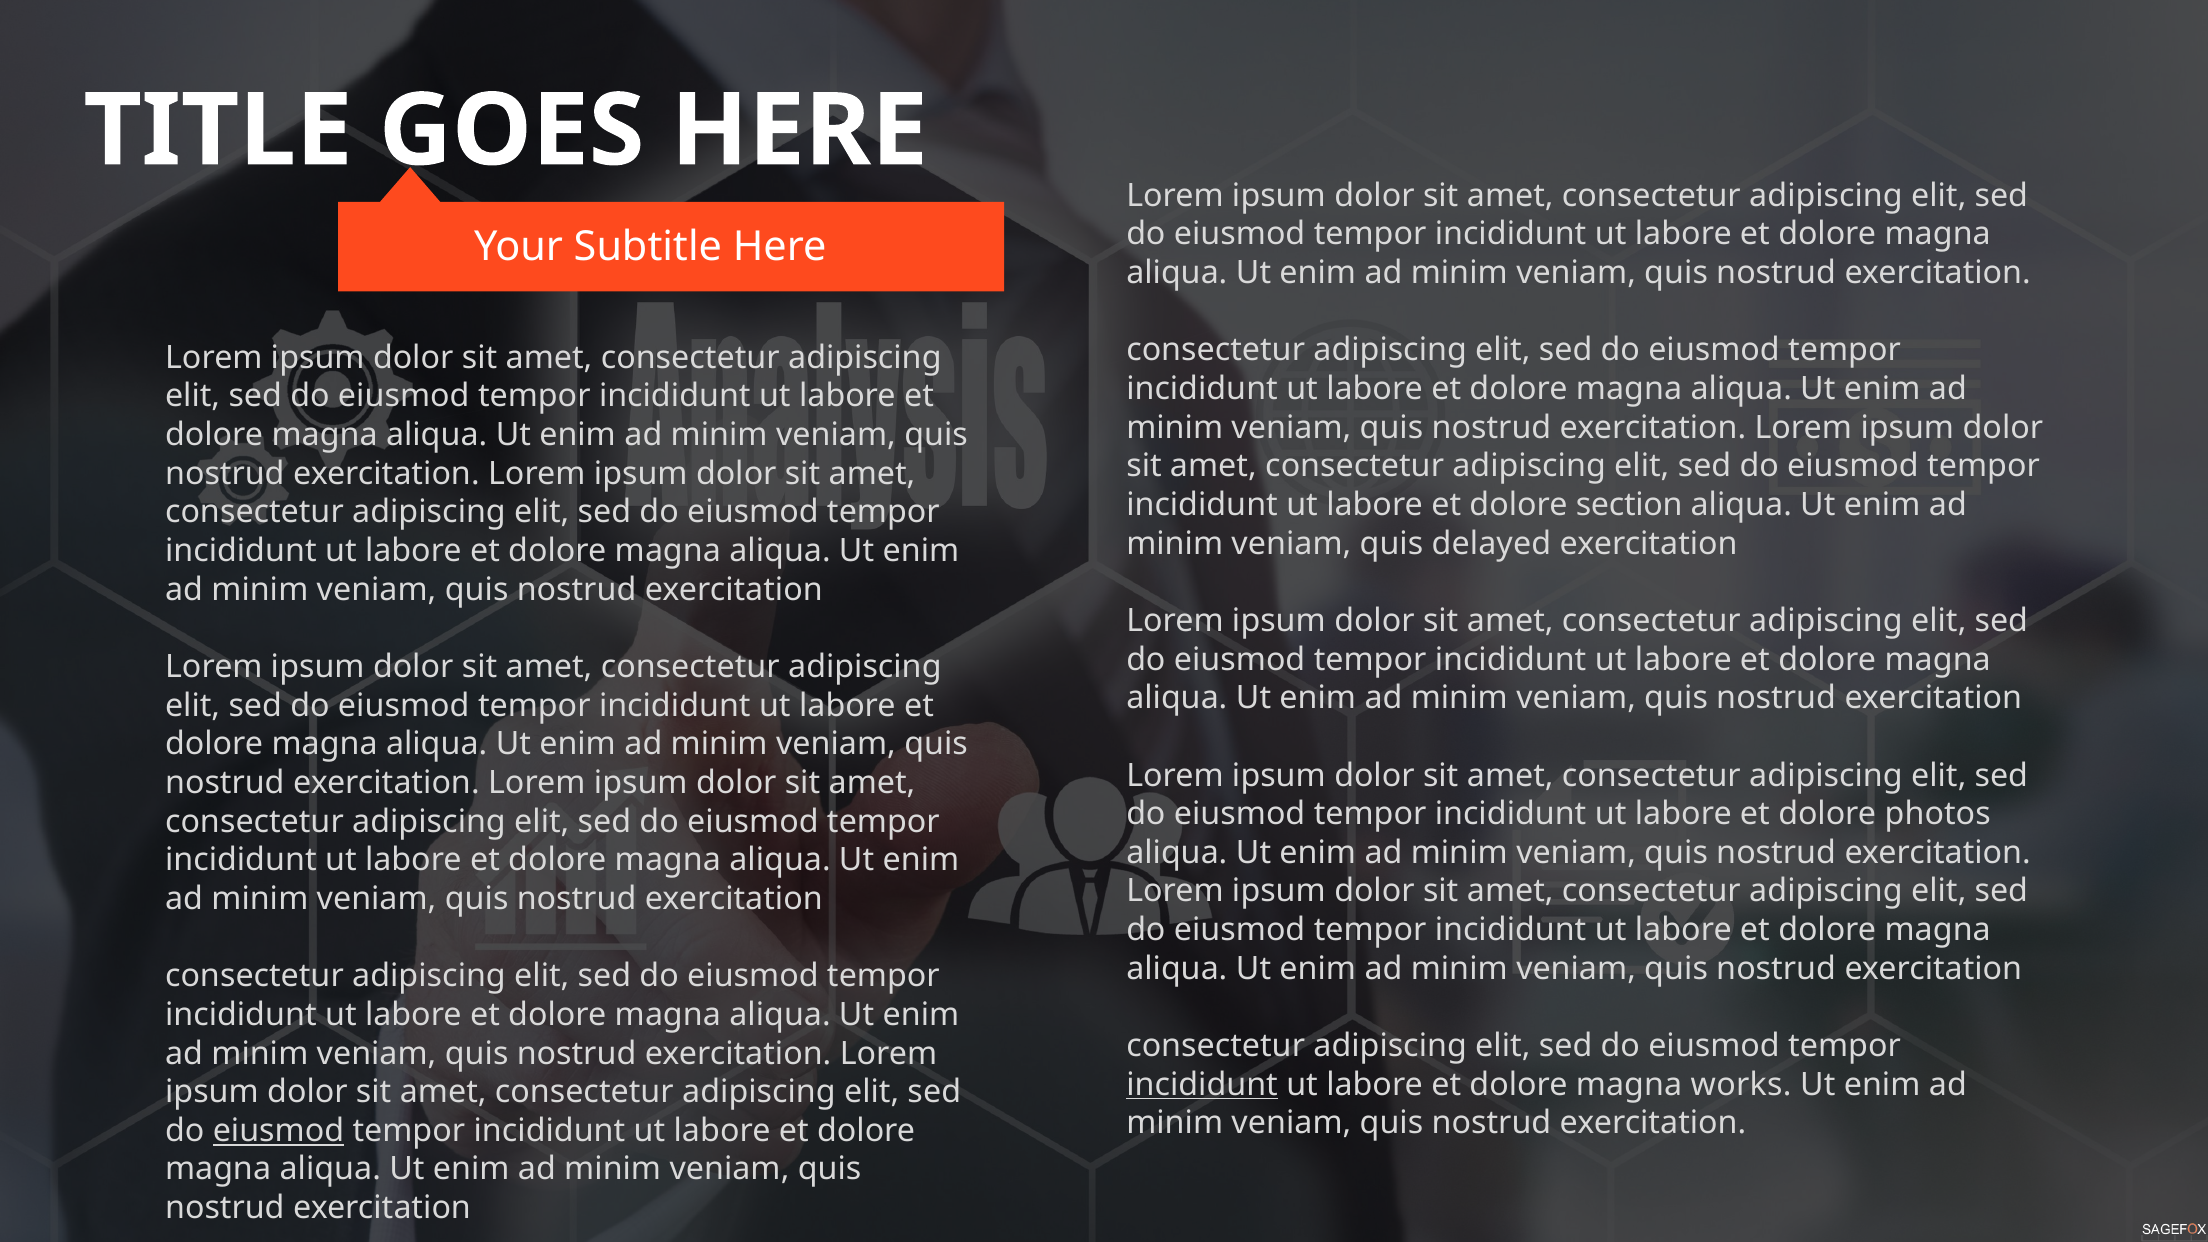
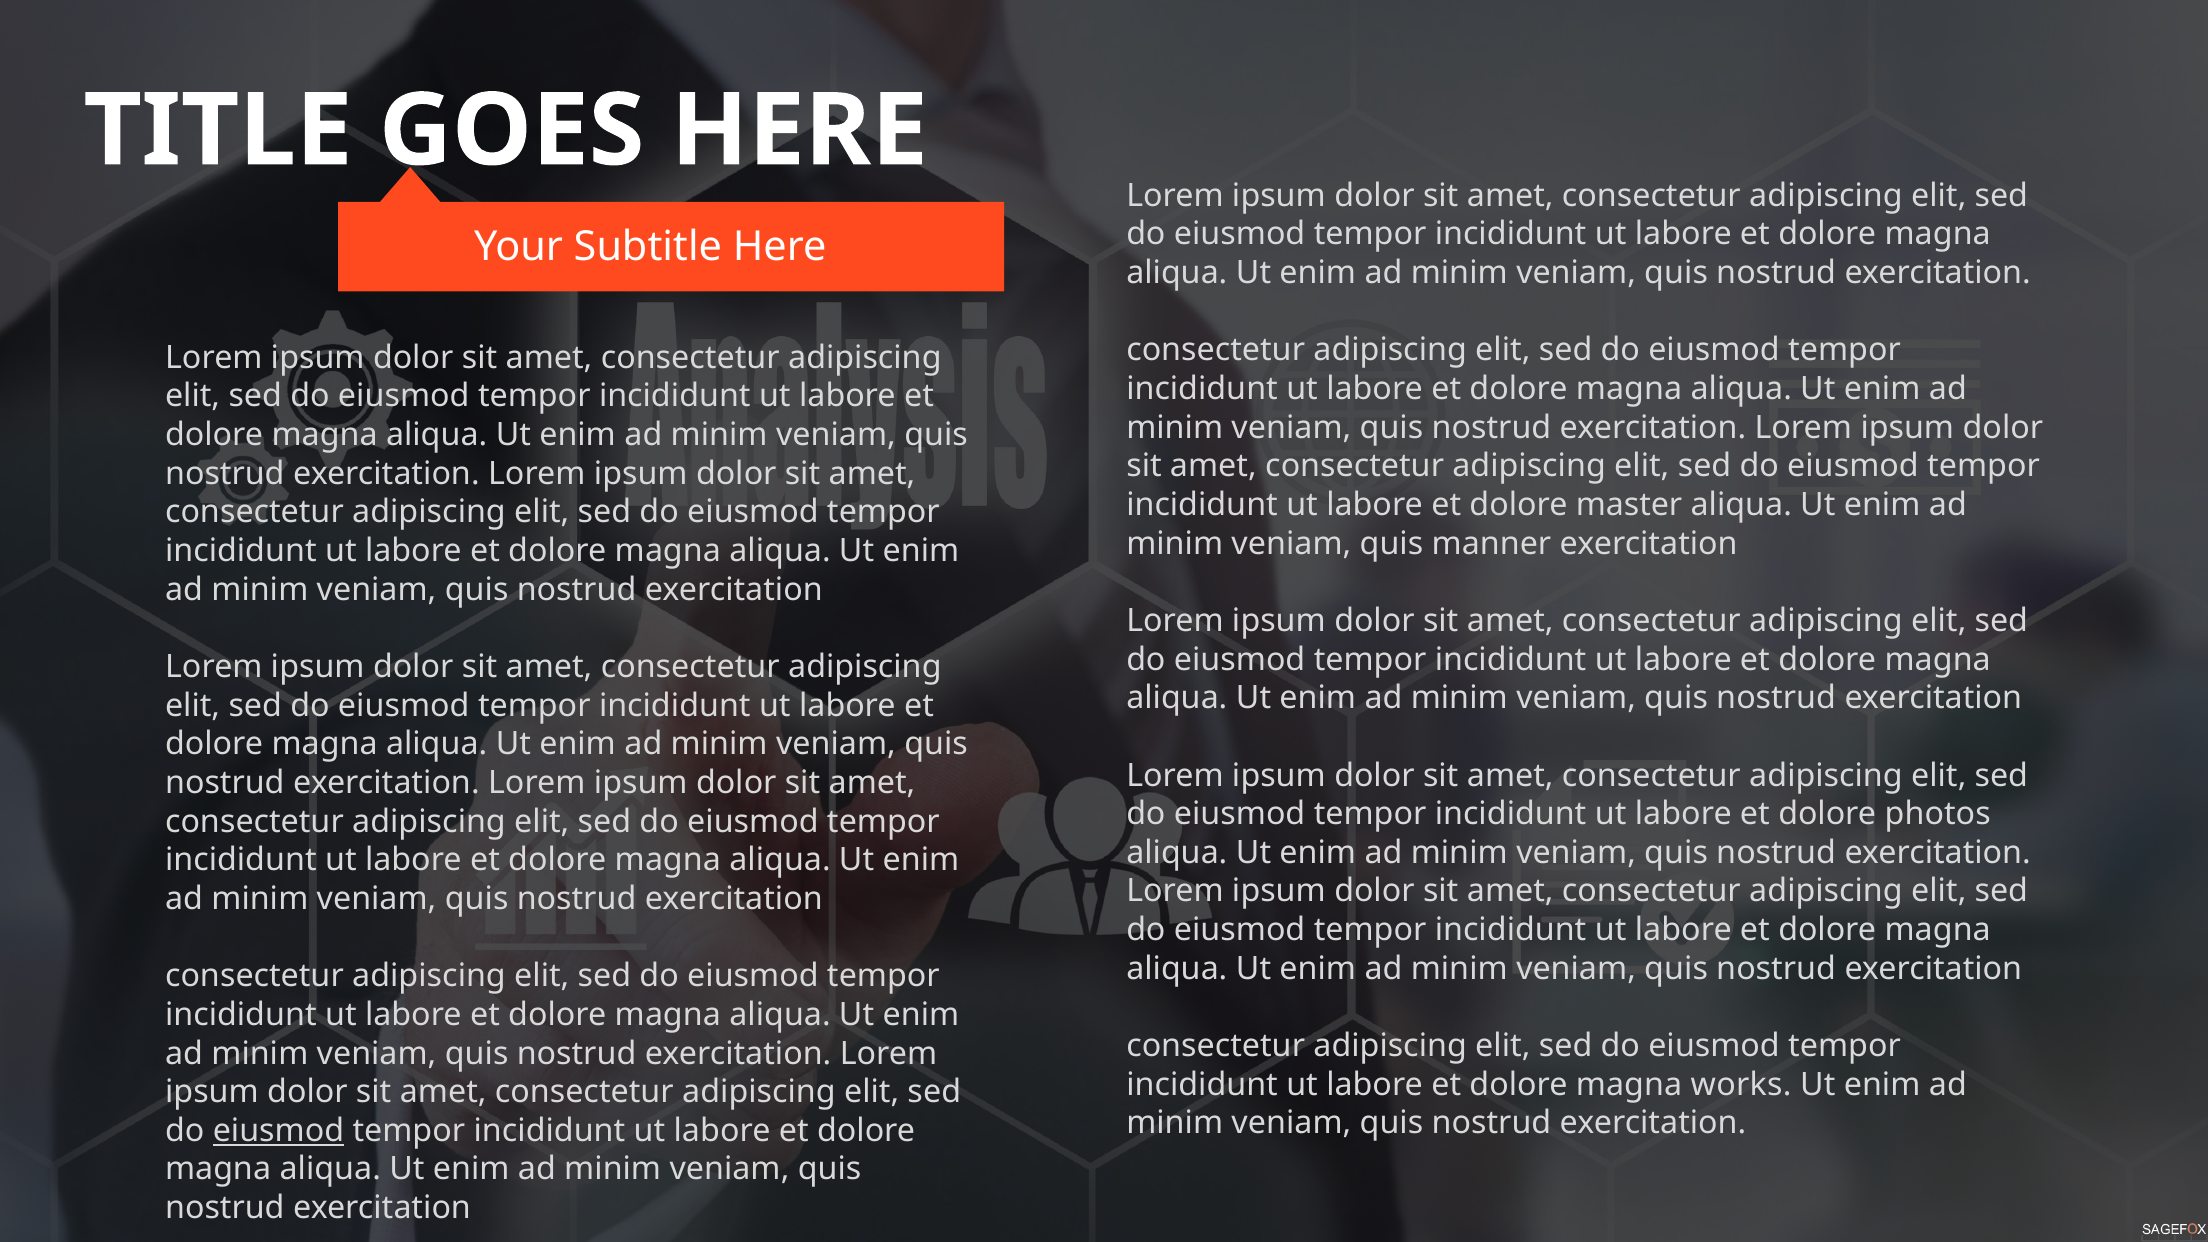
section: section -> master
delayed: delayed -> manner
incididunt at (1202, 1085) underline: present -> none
